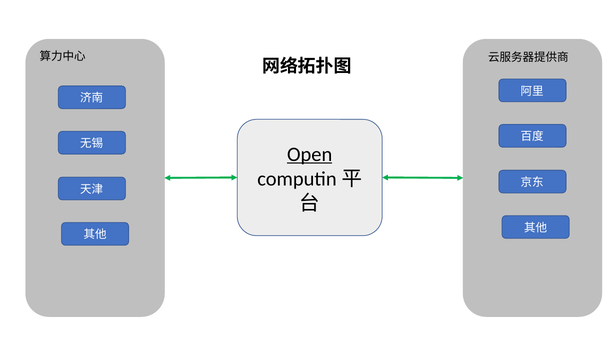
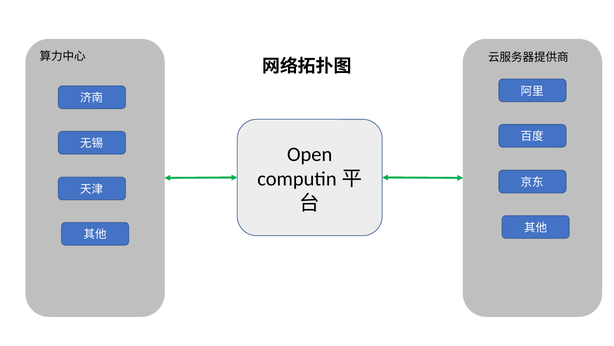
Open underline: present -> none
